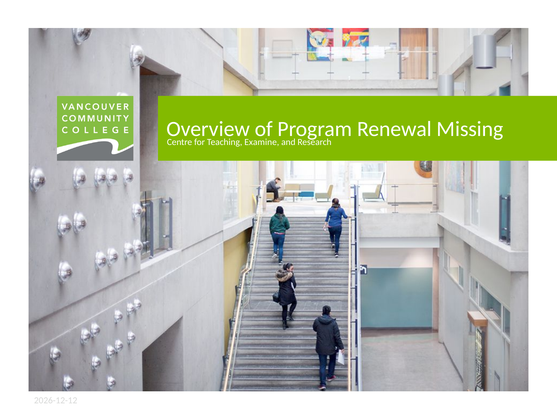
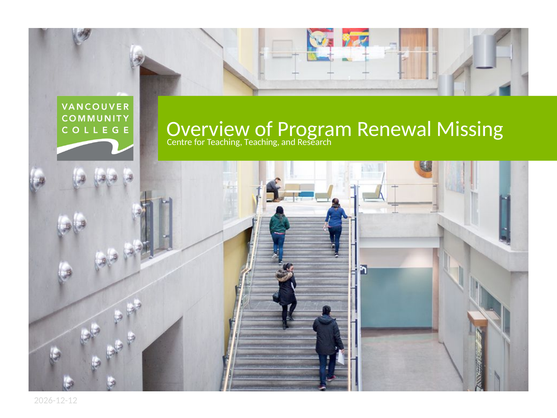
Examine at (262, 142): Examine -> Teaching
